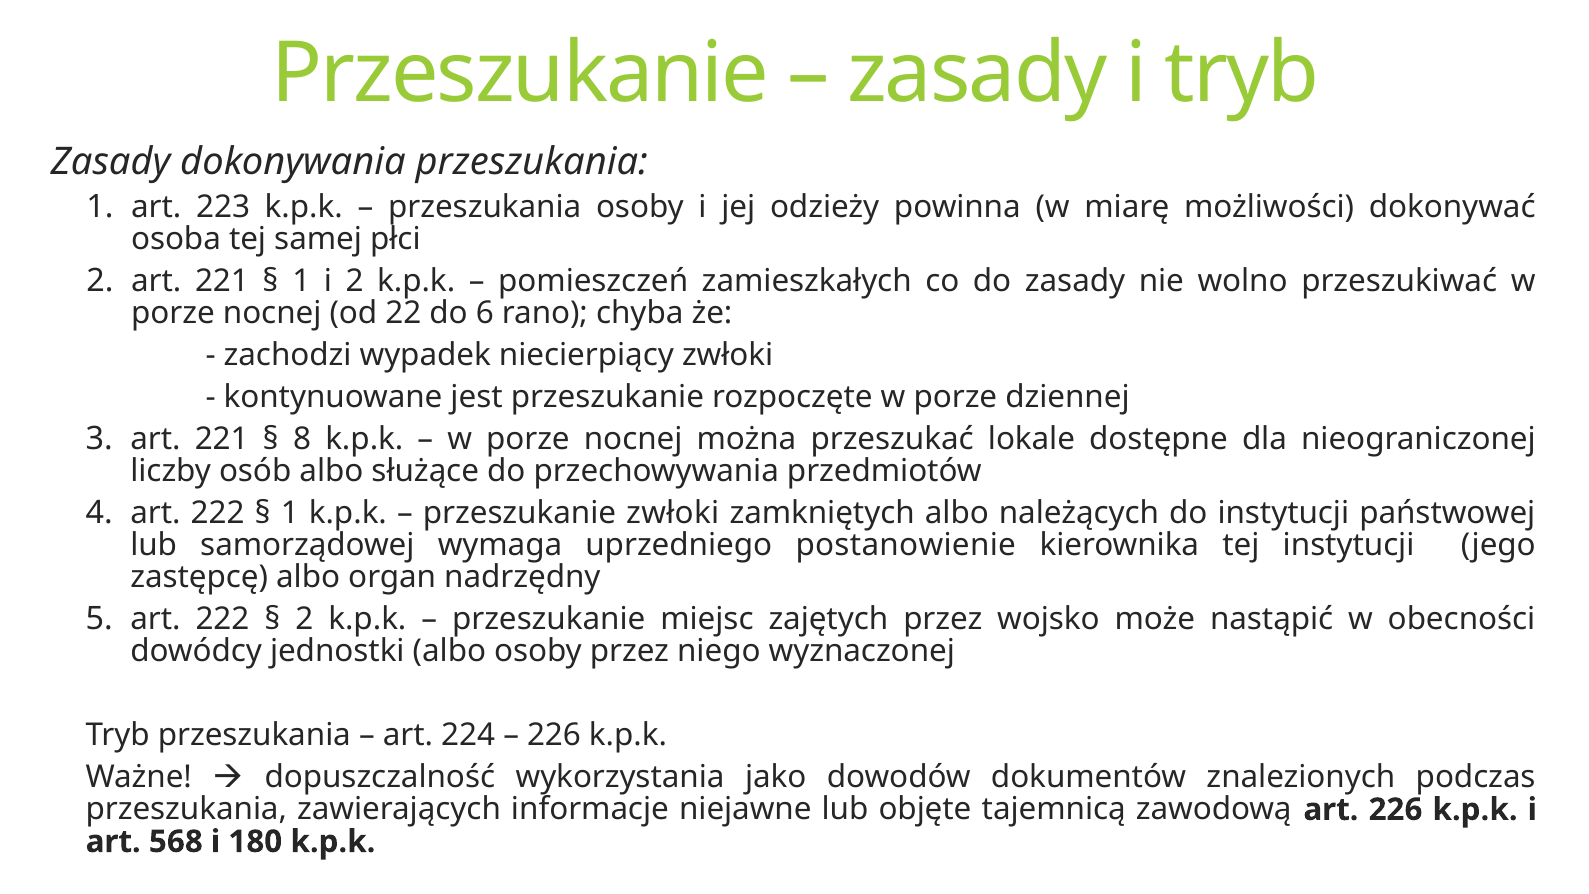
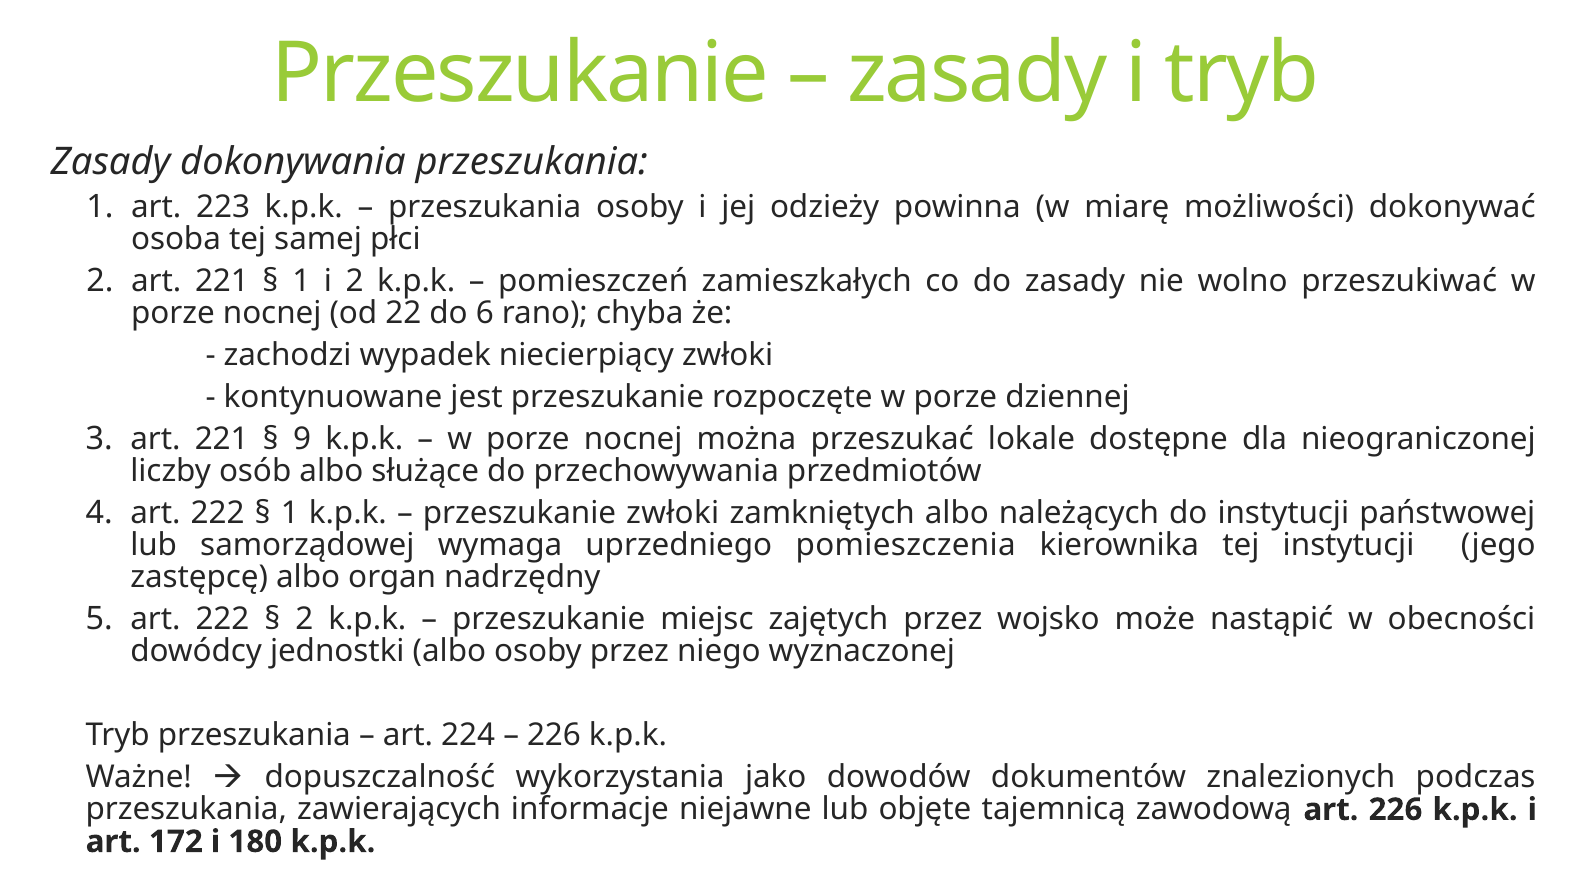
8: 8 -> 9
postanowienie: postanowienie -> pomieszczenia
568: 568 -> 172
